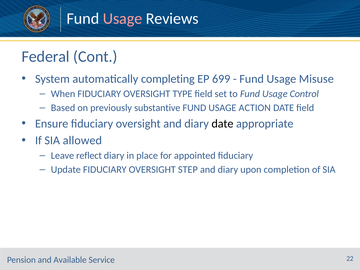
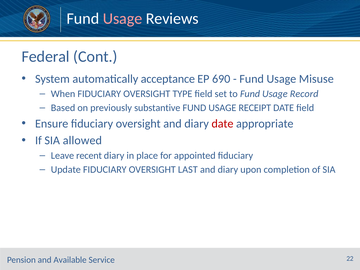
completing: completing -> acceptance
699: 699 -> 690
Control: Control -> Record
ACTION: ACTION -> RECEIPT
date at (222, 124) colour: black -> red
reflect: reflect -> recent
STEP: STEP -> LAST
